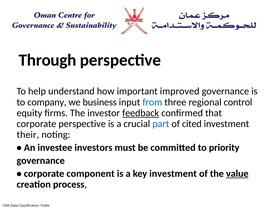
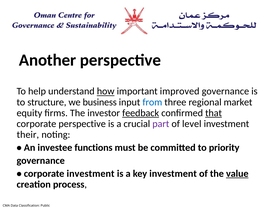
Through: Through -> Another
how underline: none -> present
company: company -> structure
control: control -> market
that underline: none -> present
part colour: blue -> purple
cited: cited -> level
investors: investors -> functions
corporate component: component -> investment
